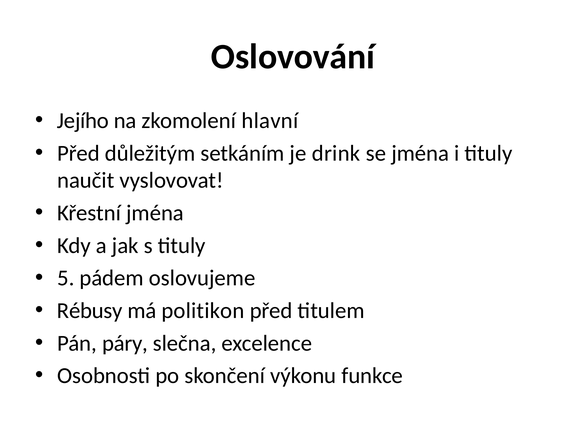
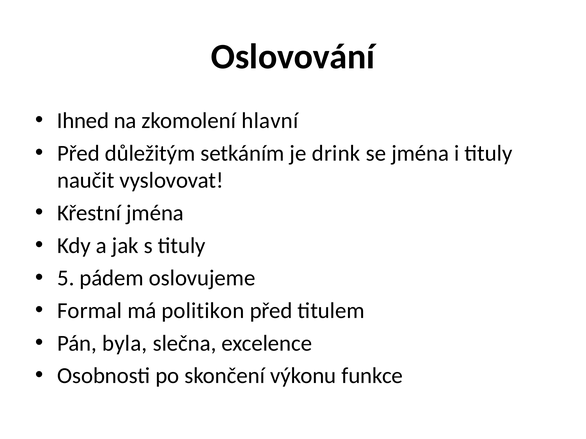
Jejího: Jejího -> Ihned
Rébusy: Rébusy -> Formal
páry: páry -> byla
